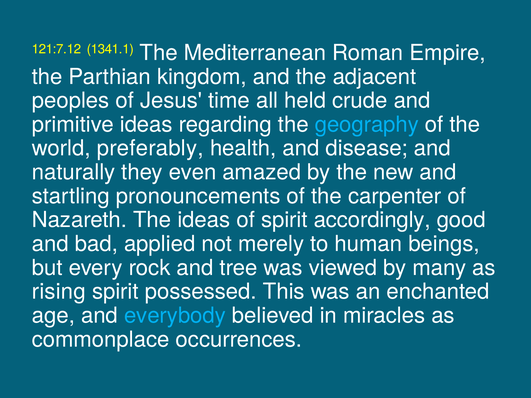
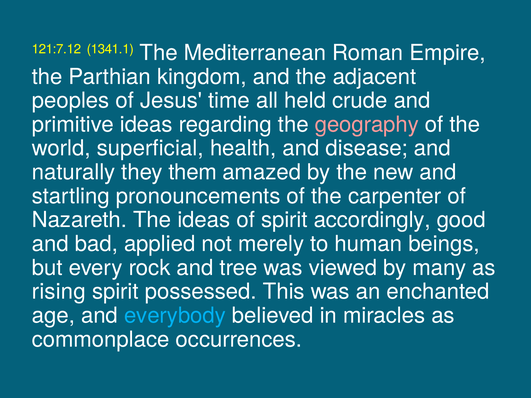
geography colour: light blue -> pink
preferably: preferably -> superficial
even: even -> them
